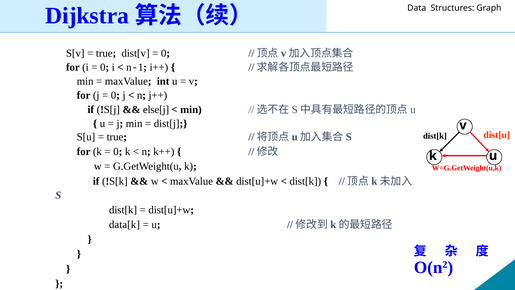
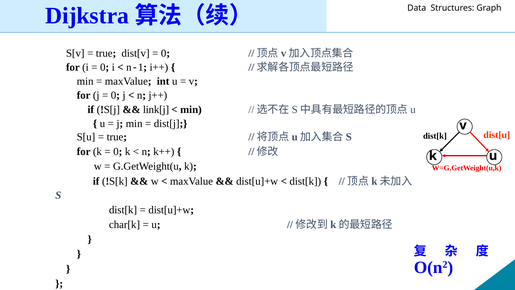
else[j: else[j -> link[j
data[k: data[k -> char[k
